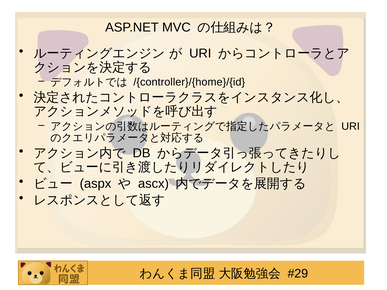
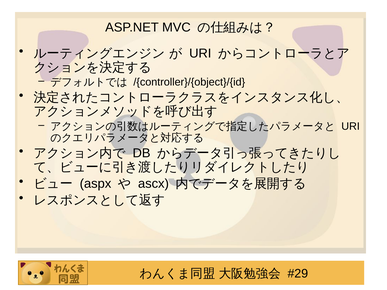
/{controller}/{home}/{id: /{controller}/{home}/{id -> /{controller}/{object}/{id
